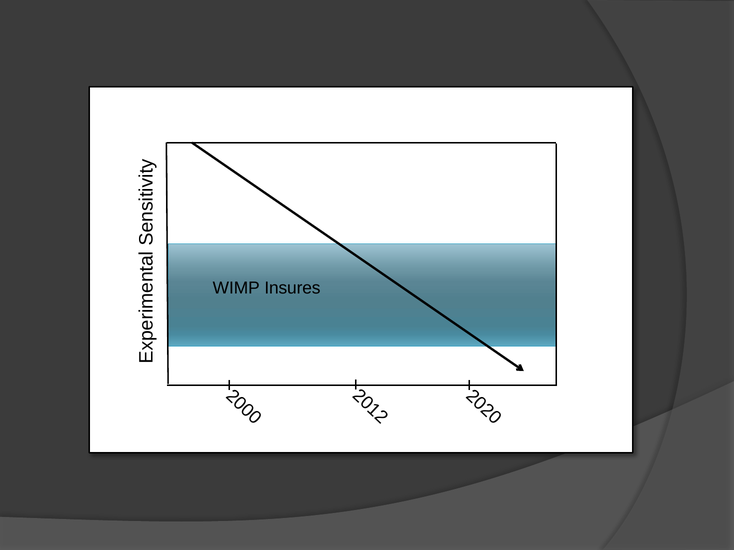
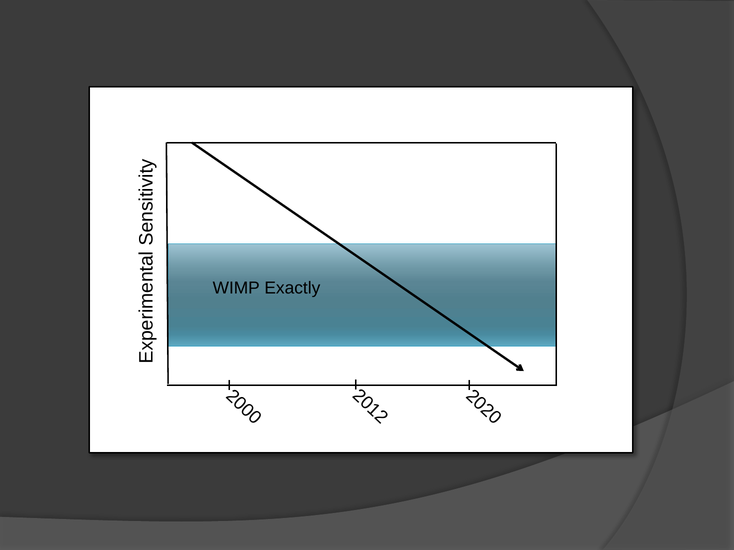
Insures: Insures -> Exactly
